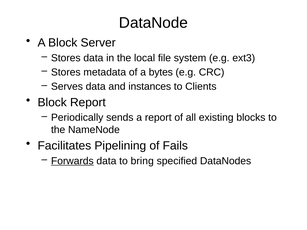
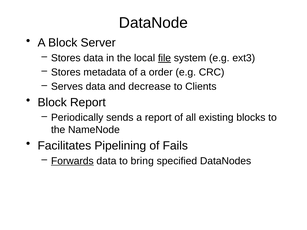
file underline: none -> present
bytes: bytes -> order
instances: instances -> decrease
